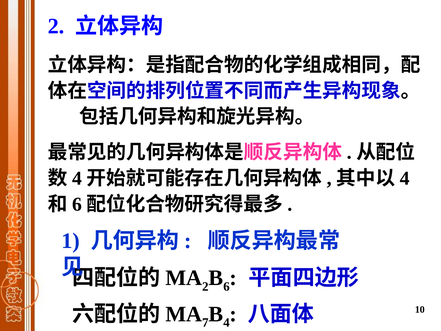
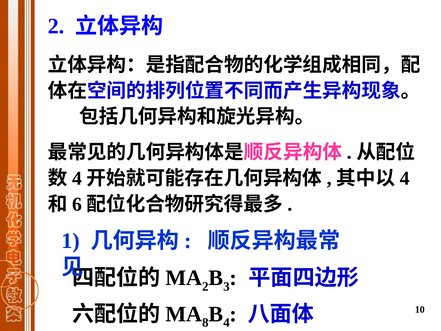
6 at (226, 286): 6 -> 3
7: 7 -> 8
